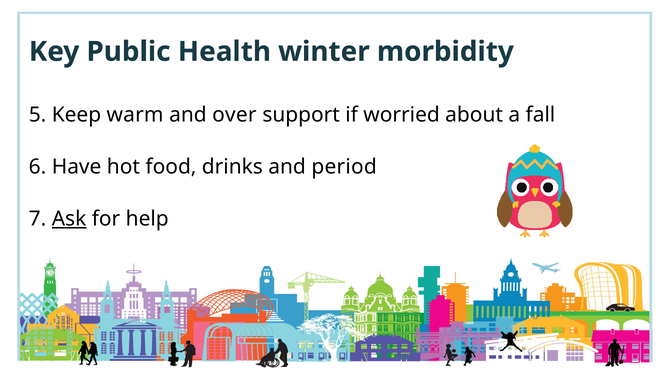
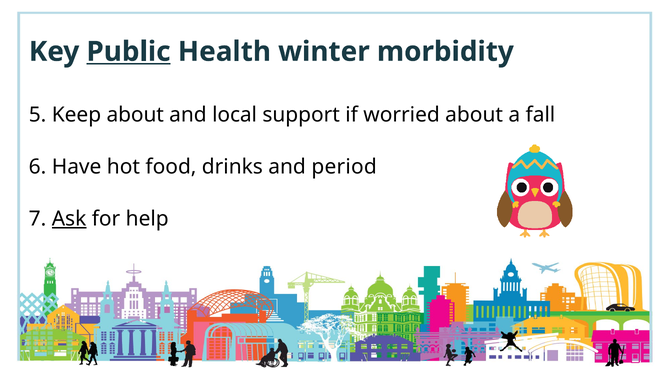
Public underline: none -> present
Keep warm: warm -> about
over: over -> local
